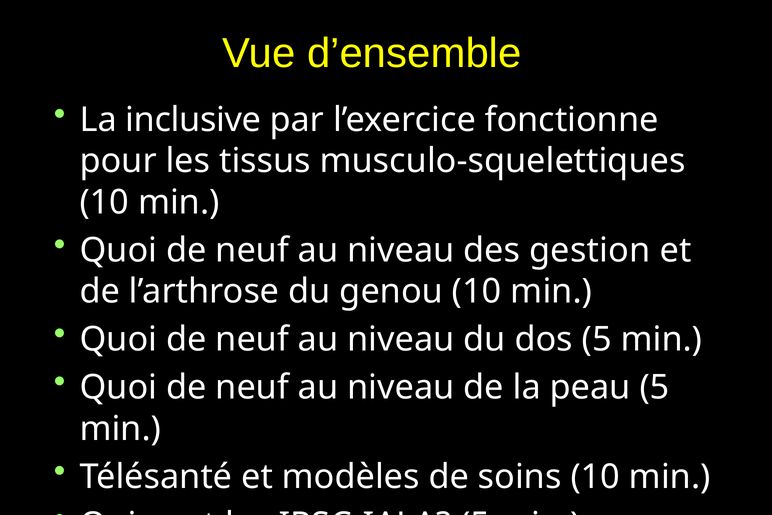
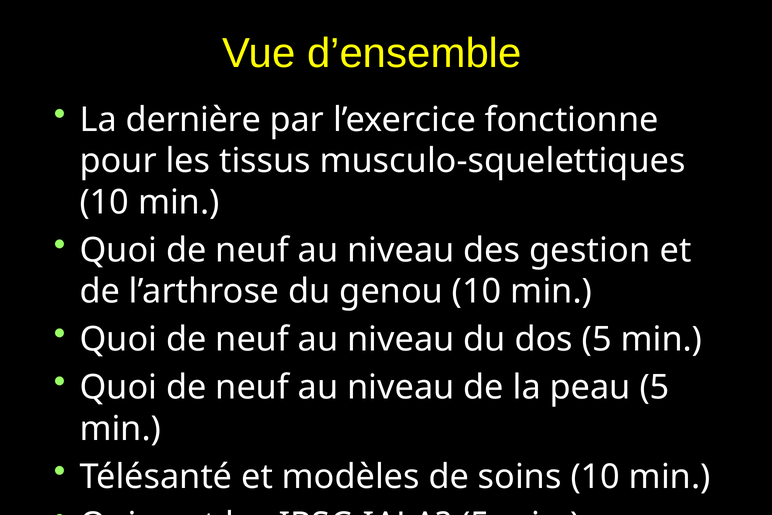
inclusive: inclusive -> dernière
